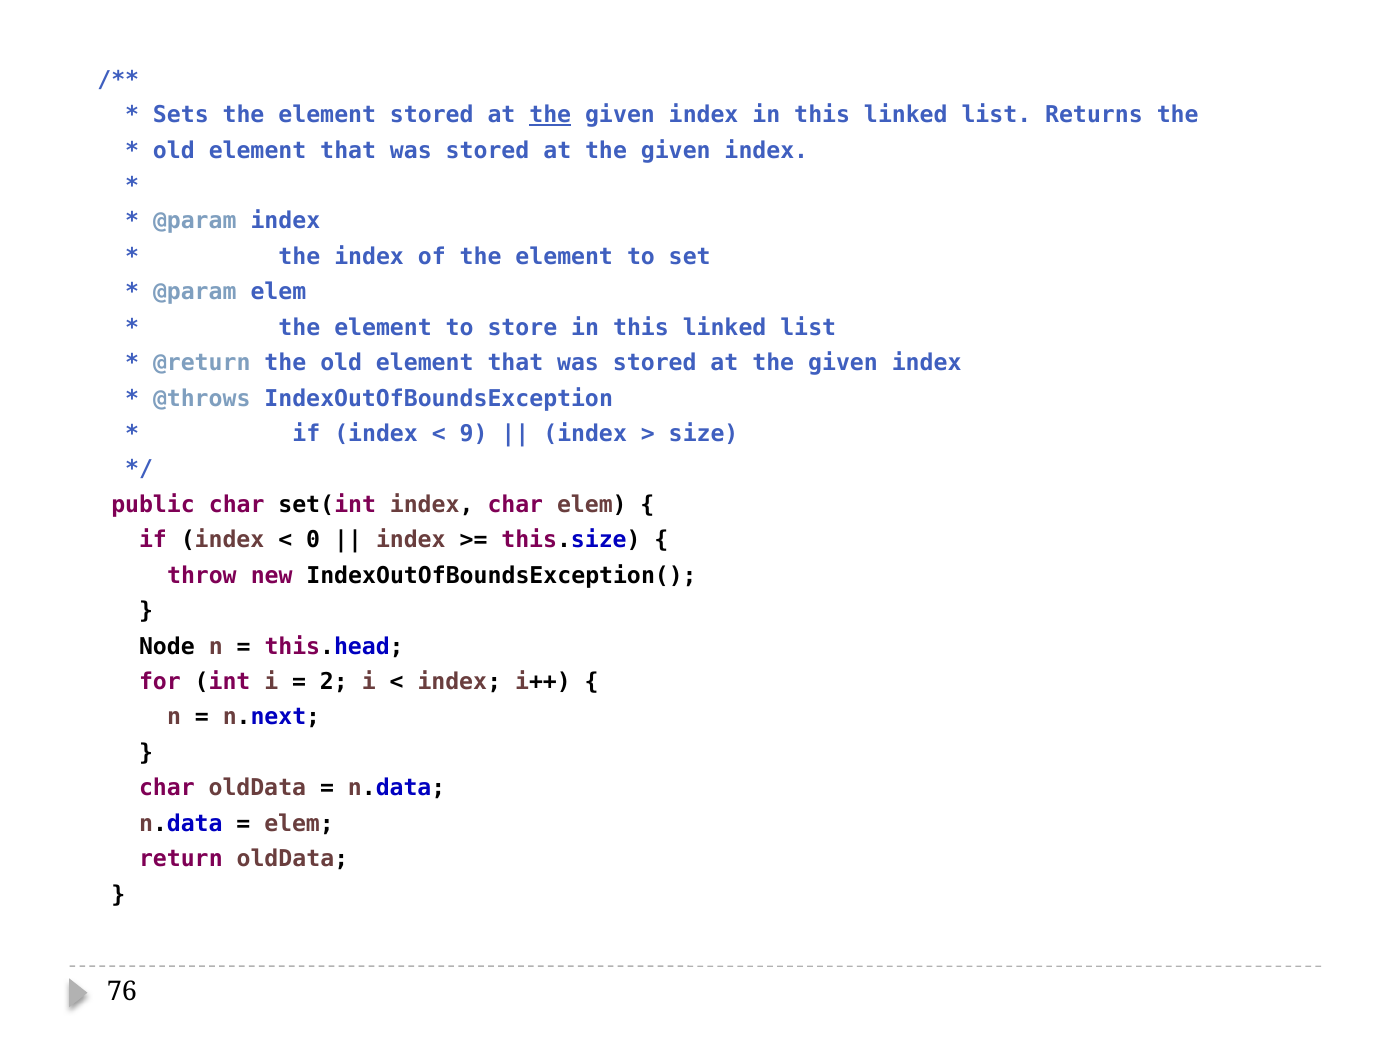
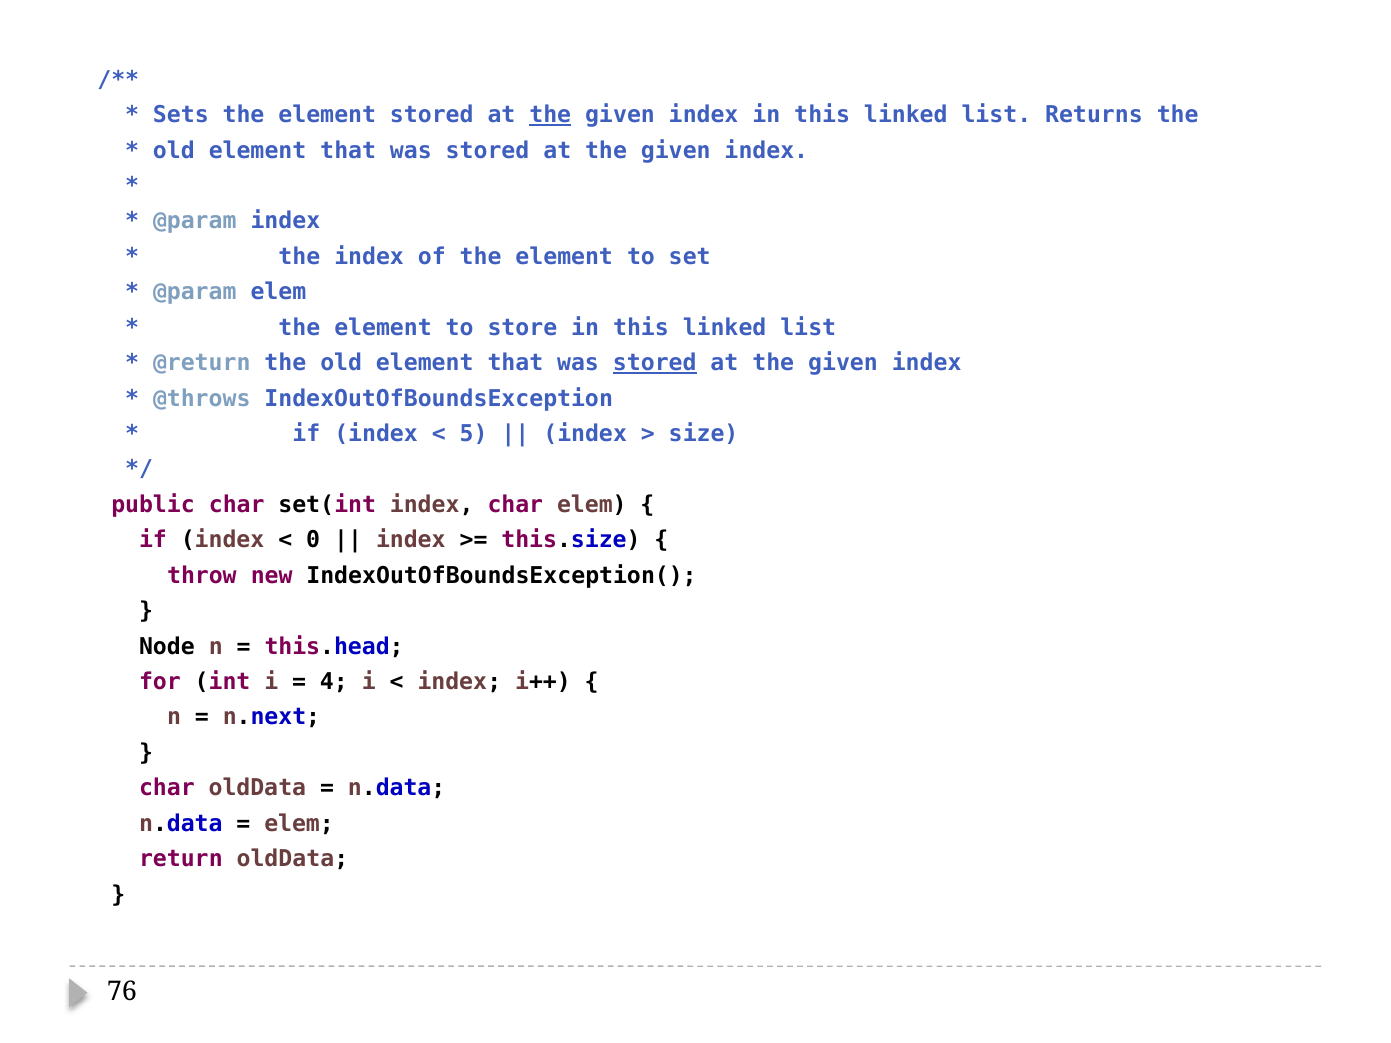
stored at (655, 363) underline: none -> present
9: 9 -> 5
2: 2 -> 4
